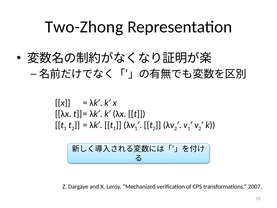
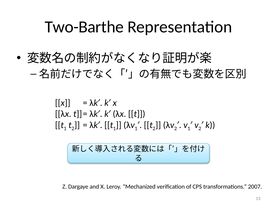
Two-Zhong: Two-Zhong -> Two-Barthe
